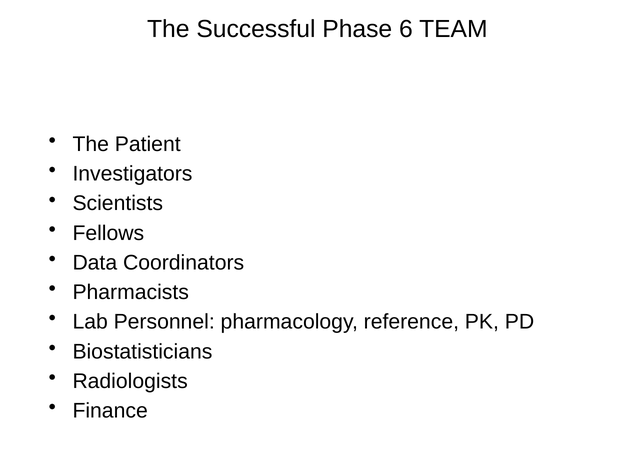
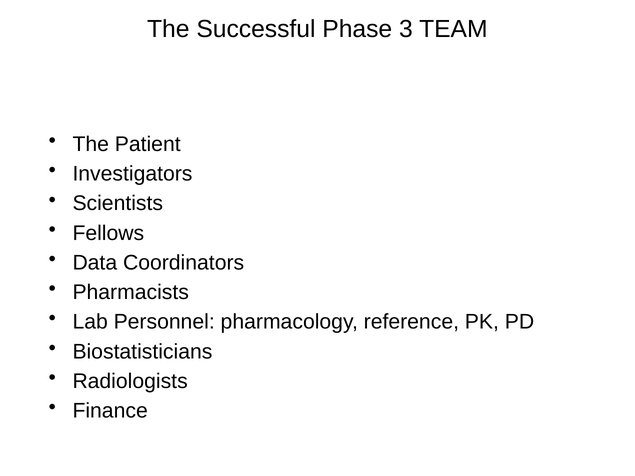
6: 6 -> 3
